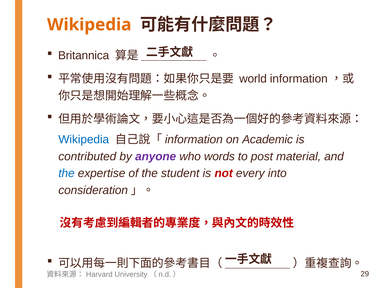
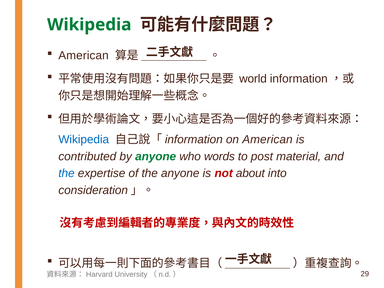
Wikipedia at (89, 25) colour: orange -> green
Britannica at (84, 56): Britannica -> American
on Academic: Academic -> American
anyone at (156, 156) colour: purple -> green
the student: student -> anyone
every: every -> about
